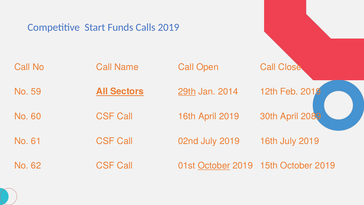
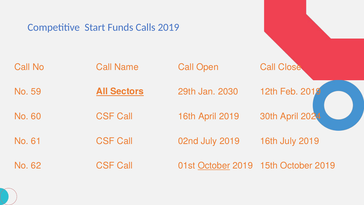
29th underline: present -> none
2014: 2014 -> 2030
2089: 2089 -> 2024
